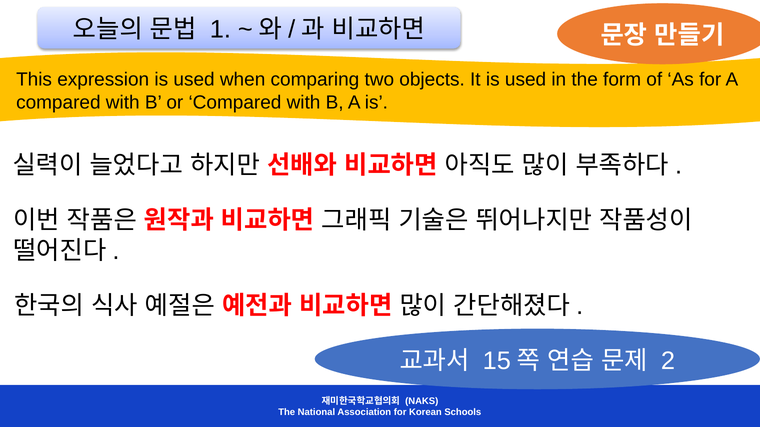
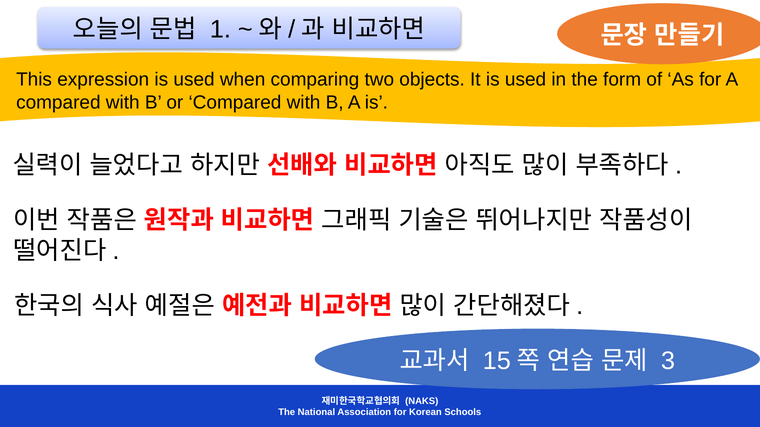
2: 2 -> 3
